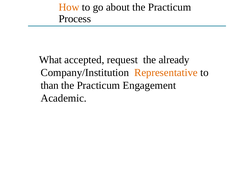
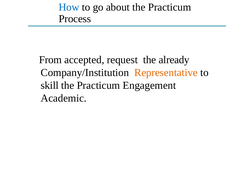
How colour: orange -> blue
What: What -> From
than: than -> skill
